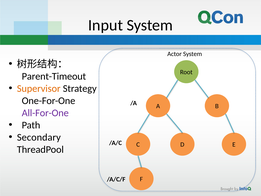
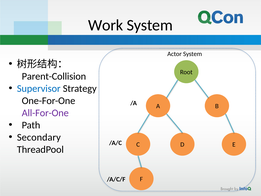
Input: Input -> Work
Parent-Timeout: Parent-Timeout -> Parent-Collision
Supervisor colour: orange -> blue
